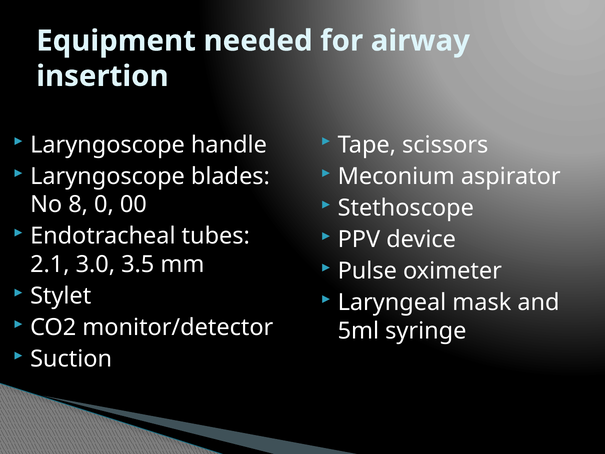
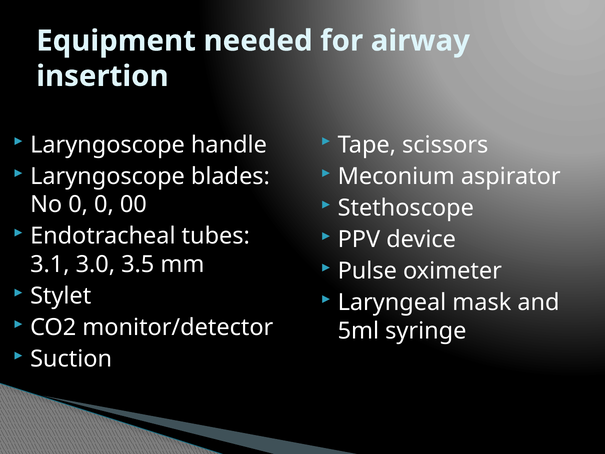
No 8: 8 -> 0
2.1: 2.1 -> 3.1
